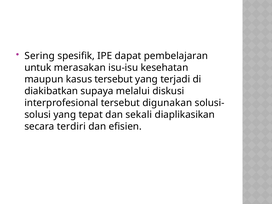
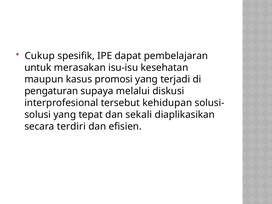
Sering: Sering -> Cukup
kasus tersebut: tersebut -> promosi
diakibatkan: diakibatkan -> pengaturan
digunakan: digunakan -> kehidupan
